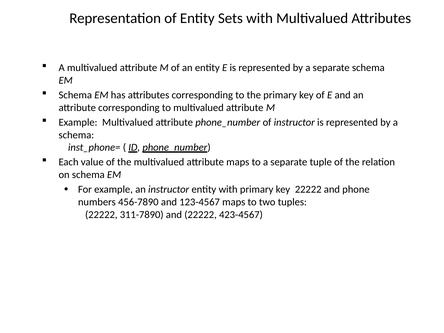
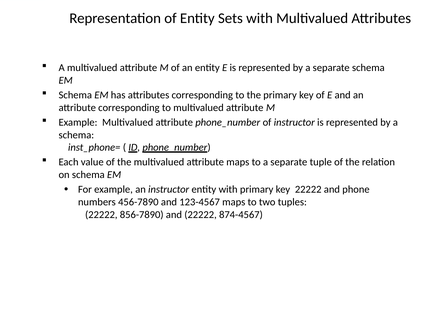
311-7890: 311-7890 -> 856-7890
423-4567: 423-4567 -> 874-4567
